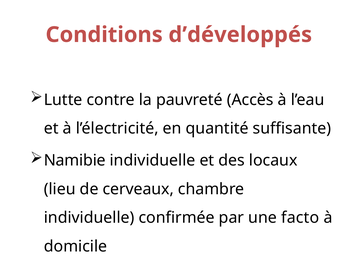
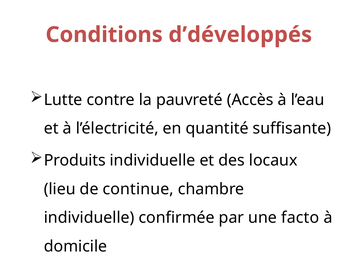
Namibie: Namibie -> Produits
cerveaux: cerveaux -> continue
